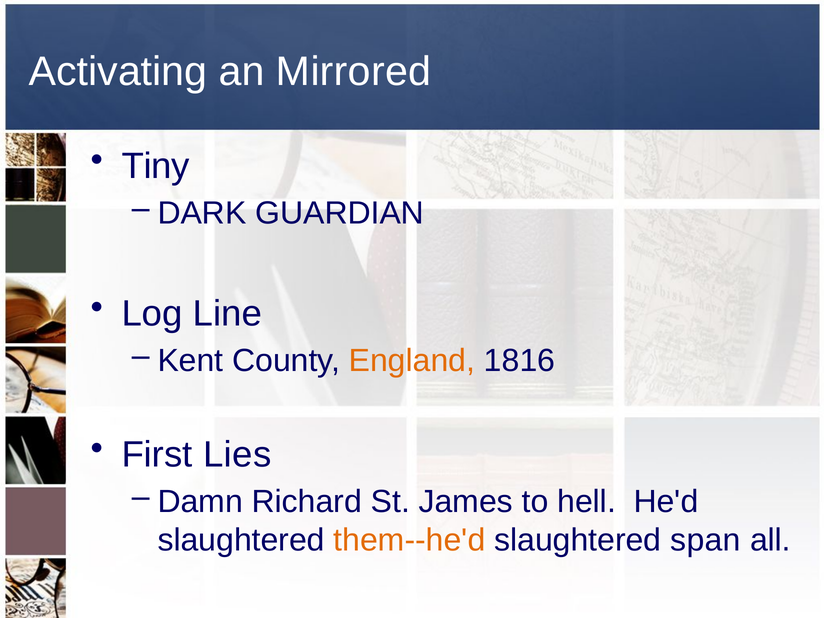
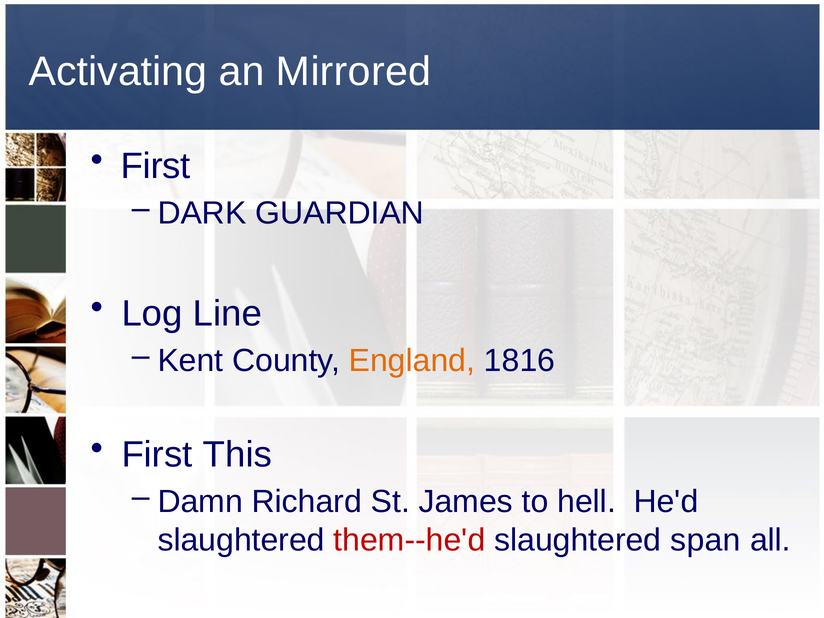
Tiny at (156, 166): Tiny -> First
Lies: Lies -> This
them--he'd colour: orange -> red
